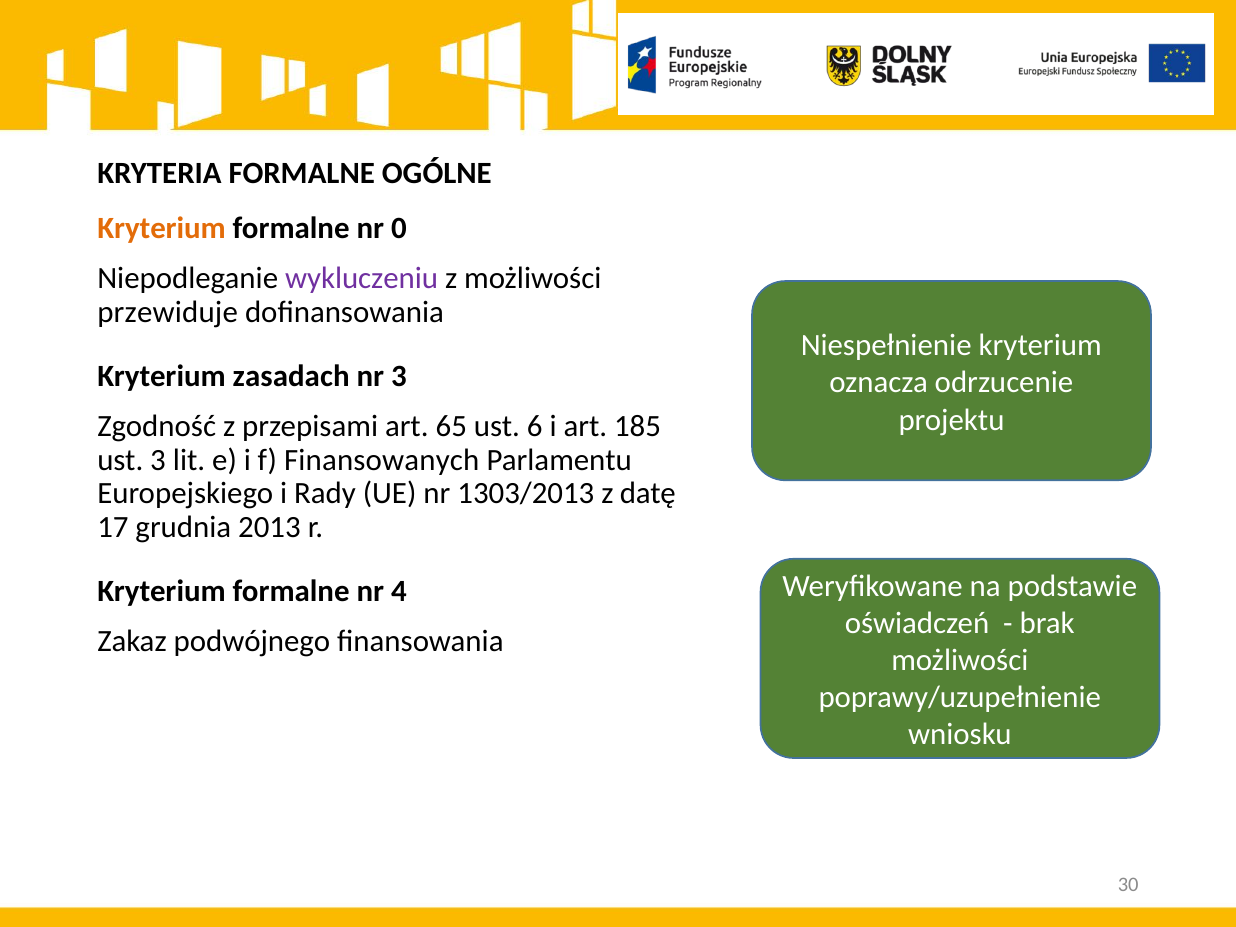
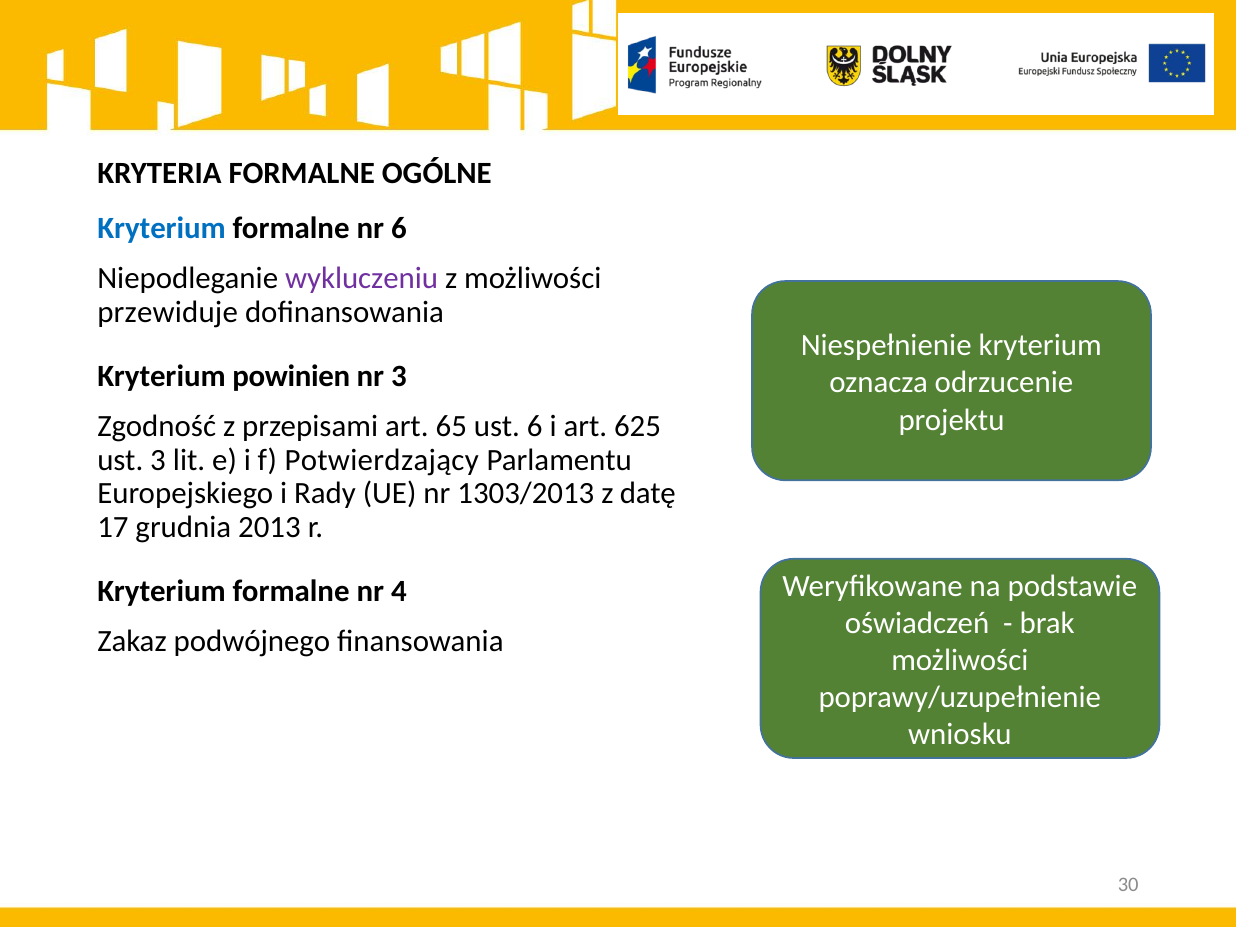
Kryterium at (162, 228) colour: orange -> blue
nr 0: 0 -> 6
zasadach: zasadach -> powinien
185: 185 -> 625
Finansowanych: Finansowanych -> Potwierdzający
